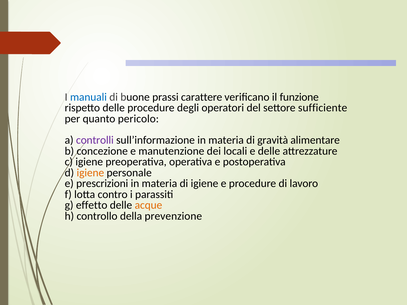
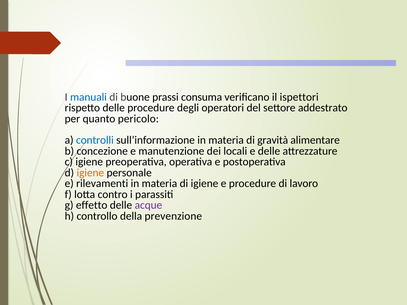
carattere: carattere -> consuma
funzione: funzione -> ispettori
sufficiente: sufficiente -> addestrato
controlli colour: purple -> blue
prescrizioni: prescrizioni -> rilevamenti
acque colour: orange -> purple
